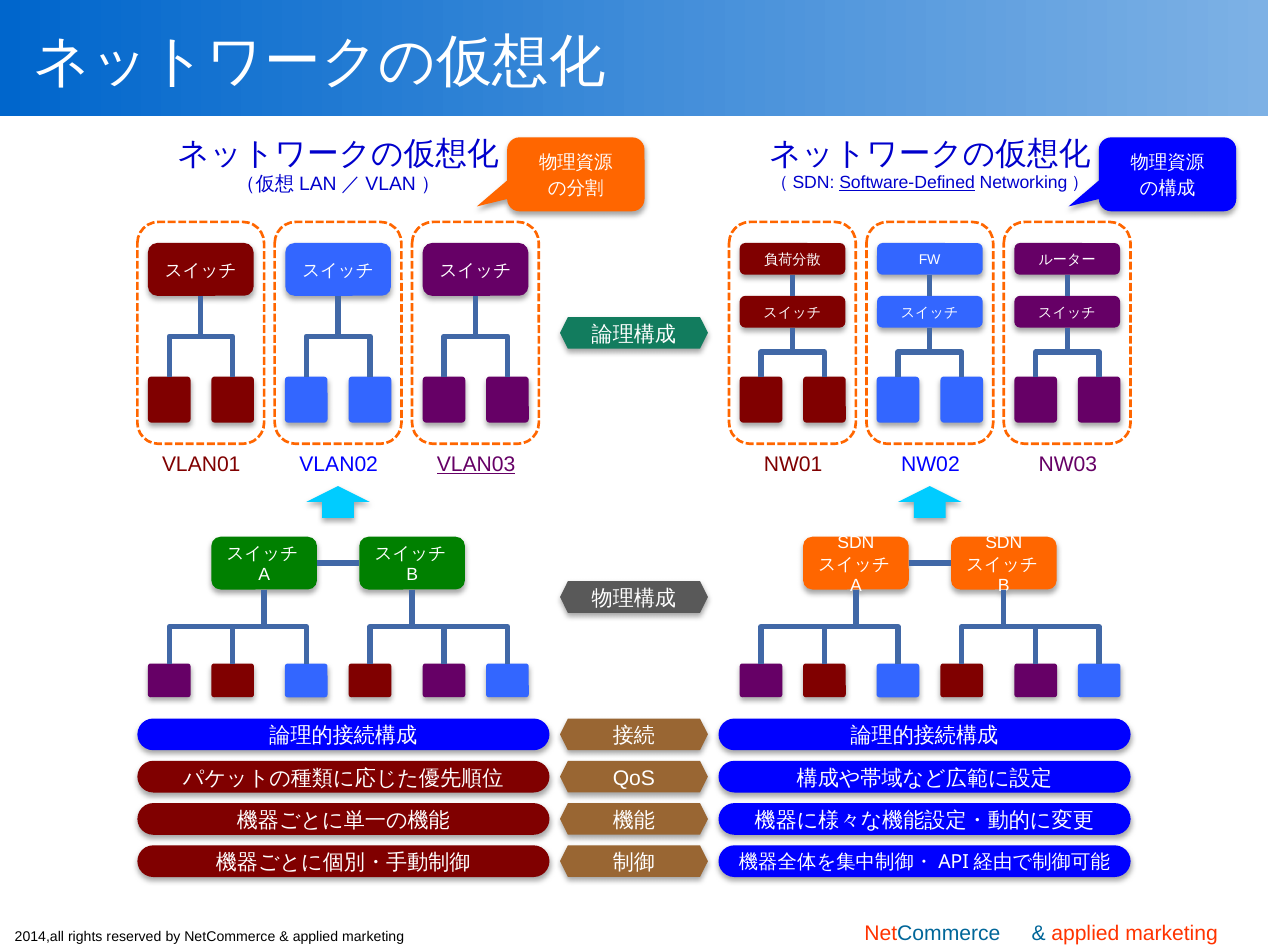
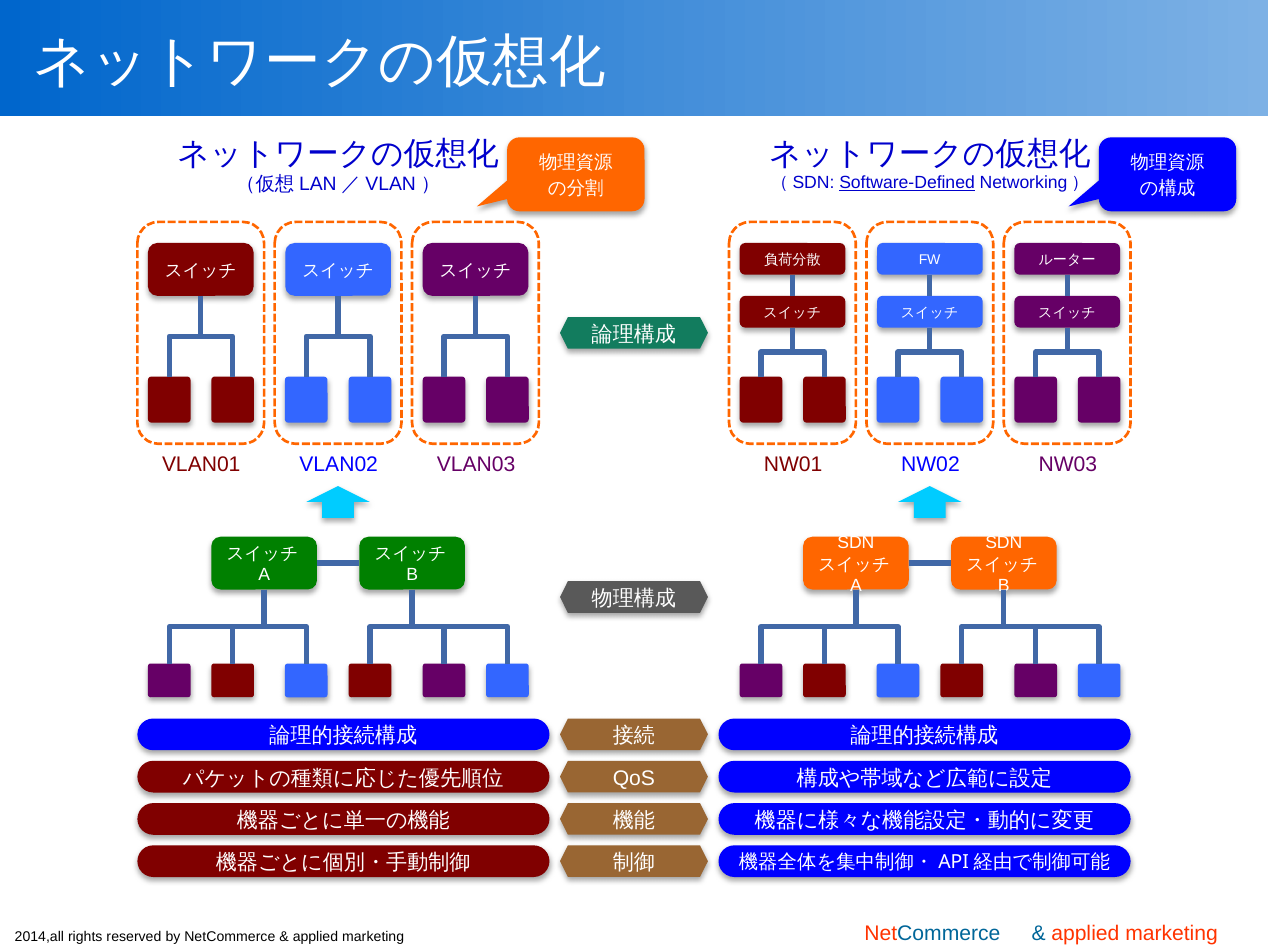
VLAN03 underline: present -> none
